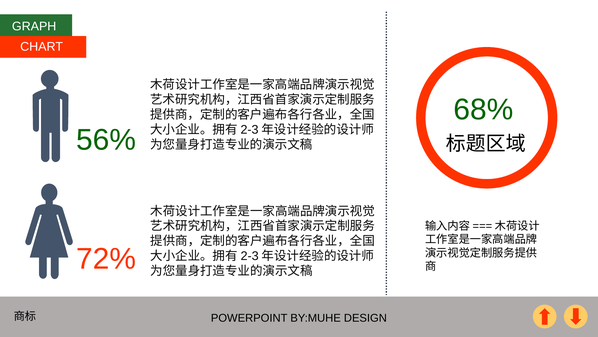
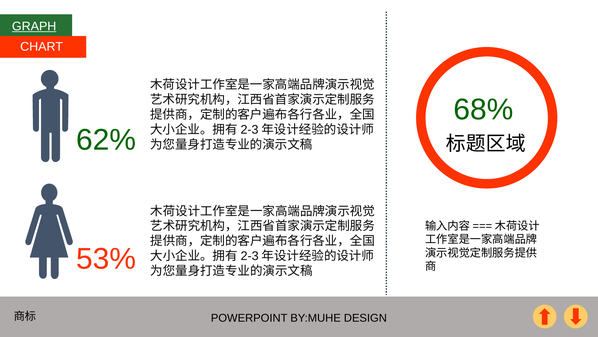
GRAPH underline: none -> present
56%: 56% -> 62%
72%: 72% -> 53%
